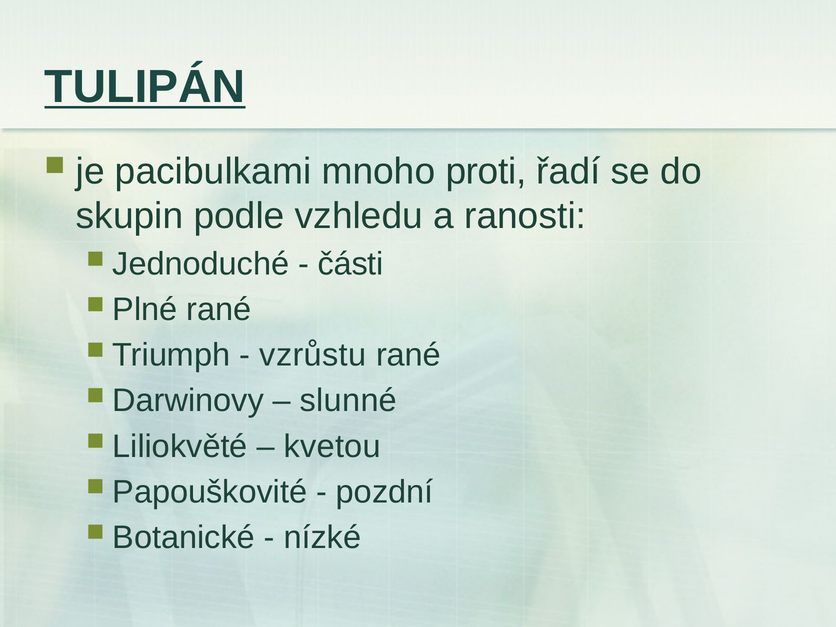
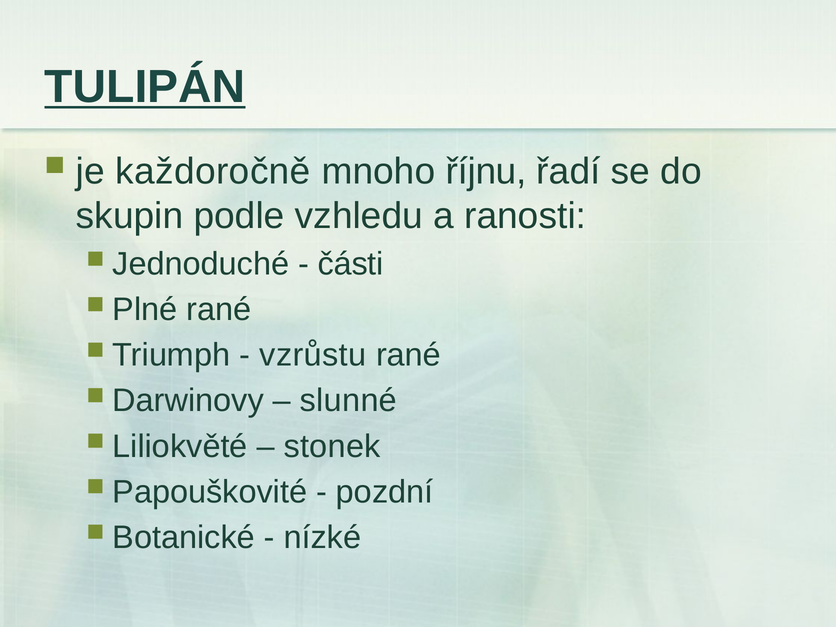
pacibulkami: pacibulkami -> každoročně
proti: proti -> říjnu
kvetou: kvetou -> stonek
